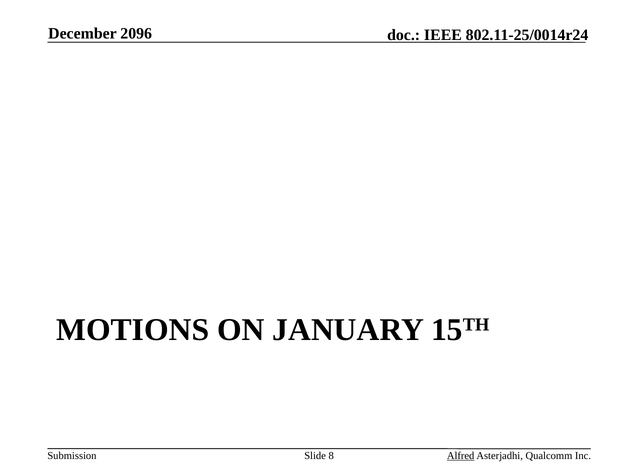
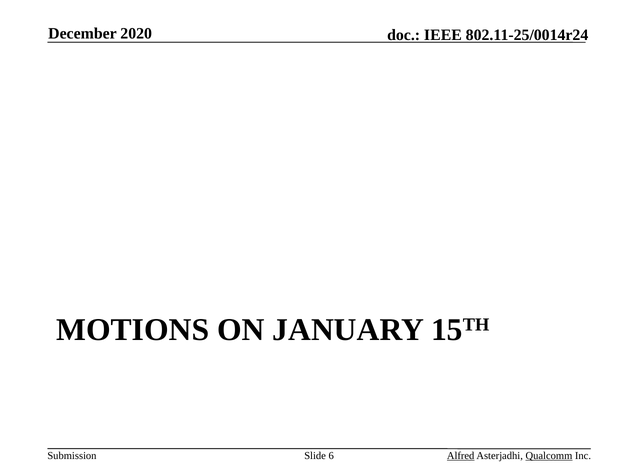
2096: 2096 -> 2020
8: 8 -> 6
Qualcomm underline: none -> present
